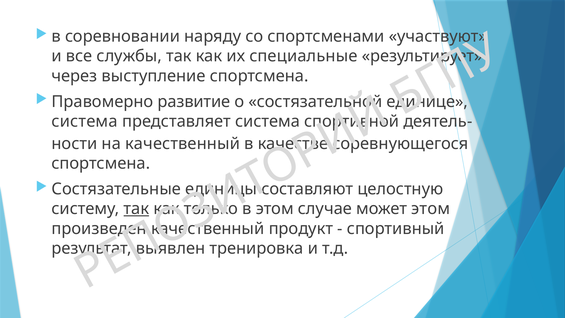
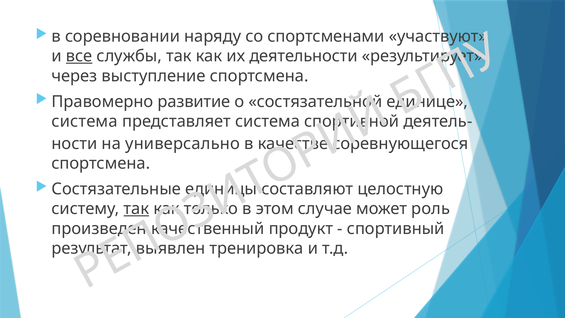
все underline: none -> present
специальные: специальные -> деятельности
на качественный: качественный -> универсально
может этом: этом -> роль
